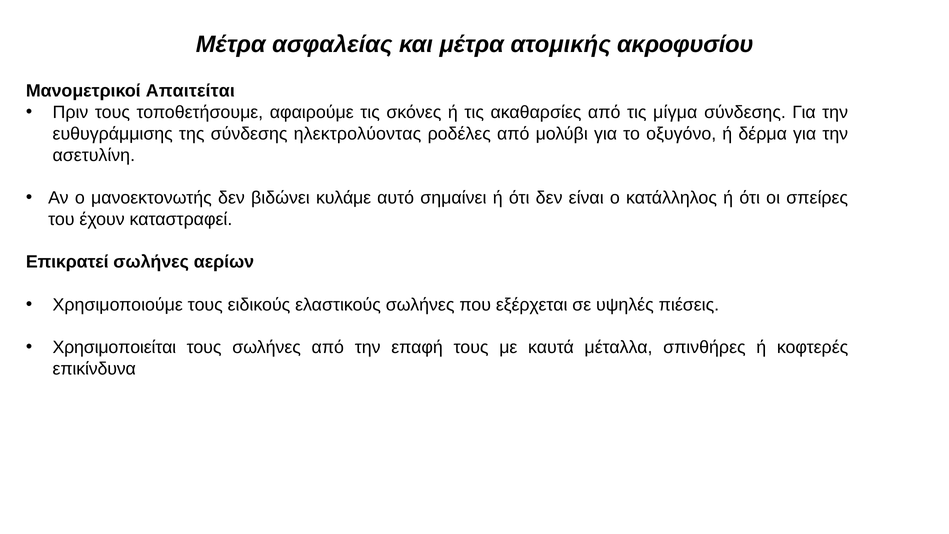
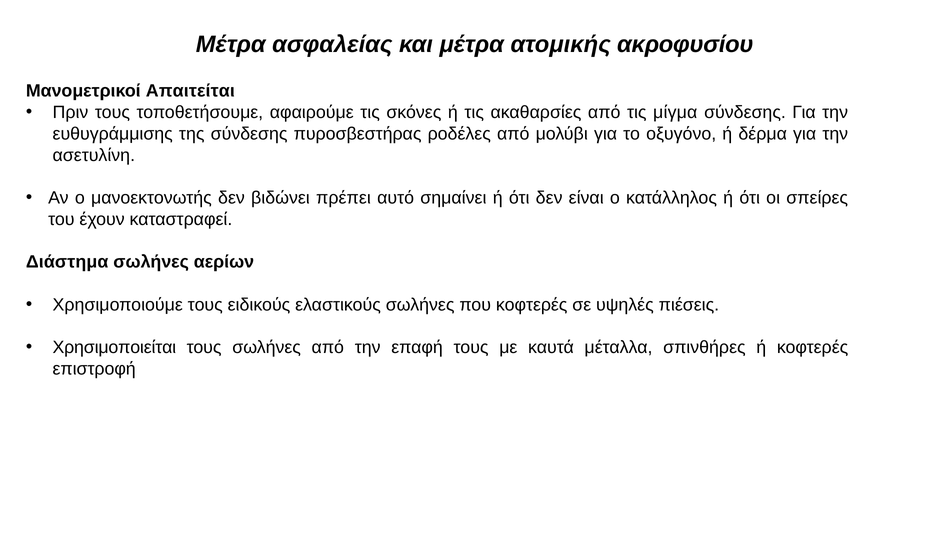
ηλεκτρολύοντας: ηλεκτρολύοντας -> πυροσβεστήρας
κυλάμε: κυλάμε -> πρέπει
Επικρατεί: Επικρατεί -> Διάστημα
που εξέρχεται: εξέρχεται -> κοφτερές
επικίνδυνα: επικίνδυνα -> επιστροφή
